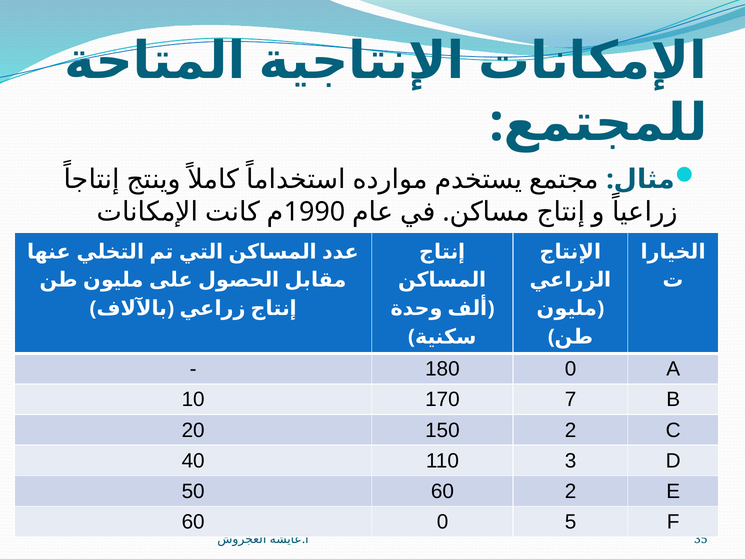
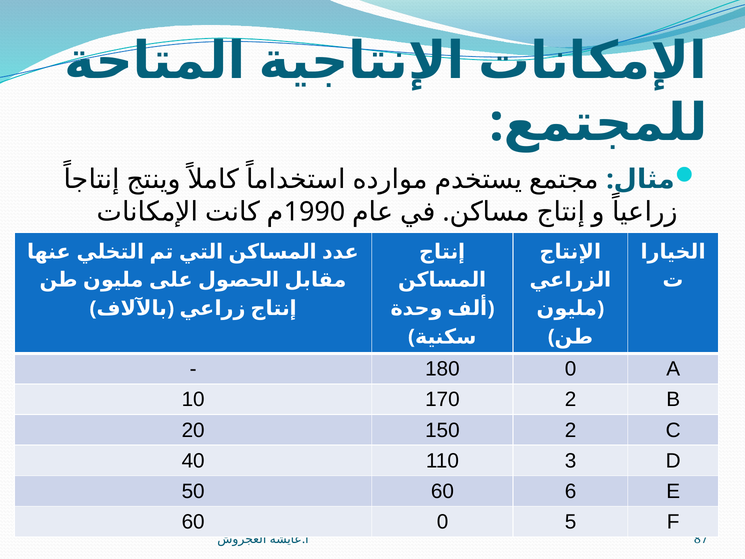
170 7: 7 -> 2
60 2: 2 -> 6
35: 35 -> 87
